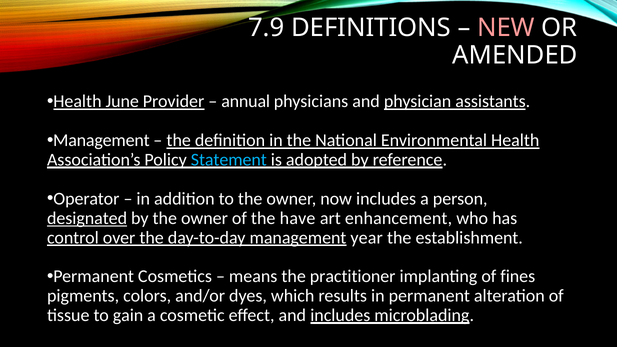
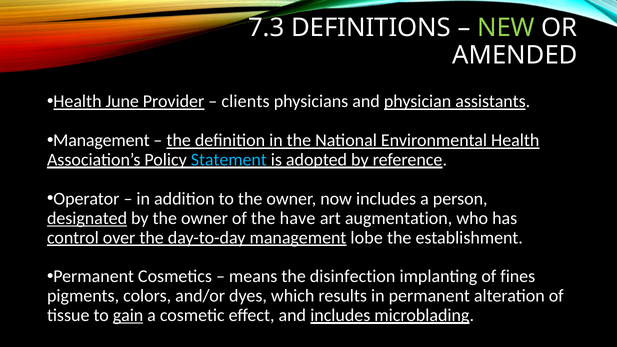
7.9: 7.9 -> 7.3
NEW colour: pink -> light green
annual: annual -> clients
enhancement: enhancement -> augmentation
year: year -> lobe
practitioner: practitioner -> disinfection
gain underline: none -> present
